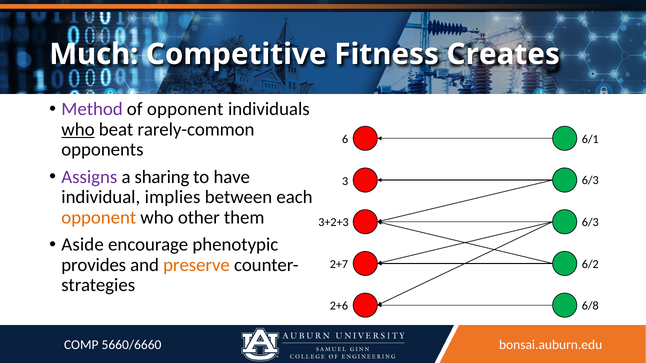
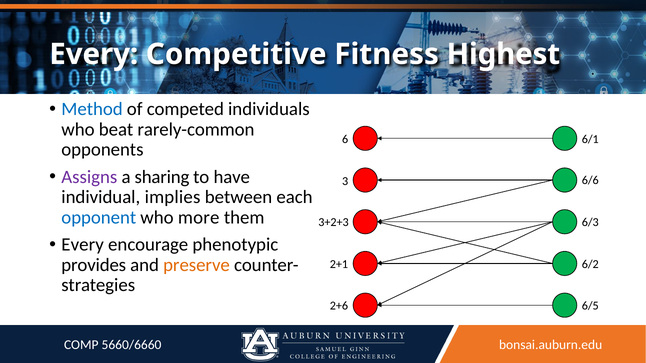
Much at (94, 54): Much -> Every
Creates: Creates -> Highest
Method colour: purple -> blue
of opponent: opponent -> competed
who at (78, 130) underline: present -> none
6/3 at (590, 181): 6/3 -> 6/6
opponent at (99, 218) colour: orange -> blue
other: other -> more
Aside at (83, 245): Aside -> Every
2+7: 2+7 -> 2+1
6/8: 6/8 -> 6/5
